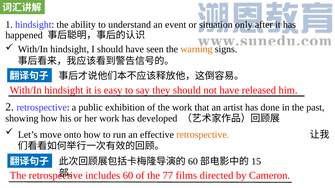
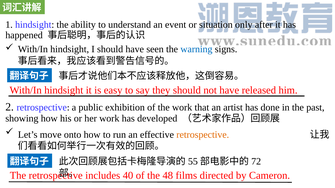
warning colour: orange -> blue
60 at (193, 162): 60 -> 55
15: 15 -> 72
includes 60: 60 -> 40
77: 77 -> 48
